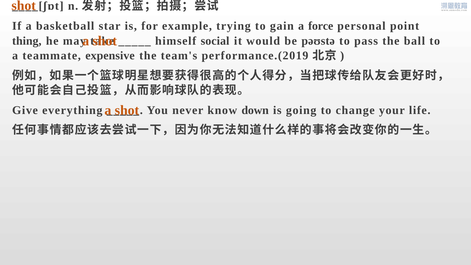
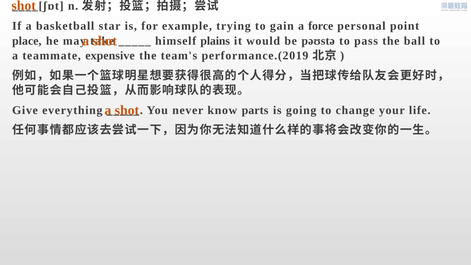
thing: thing -> place
social: social -> plains
down: down -> parts
